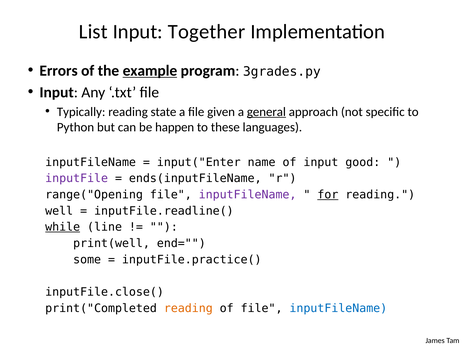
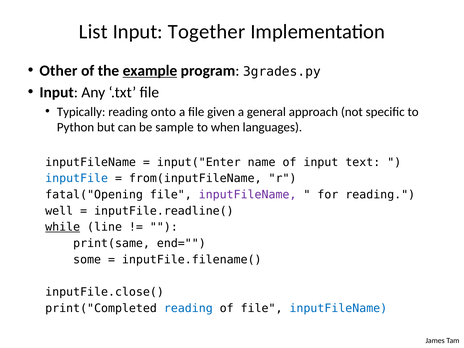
Errors: Errors -> Other
state: state -> onto
general underline: present -> none
happen: happen -> sample
these: these -> when
good: good -> text
inputFile colour: purple -> blue
ends(inputFileName: ends(inputFileName -> from(inputFileName
range("Opening: range("Opening -> fatal("Opening
for underline: present -> none
print(well: print(well -> print(same
inputFile.practice(: inputFile.practice( -> inputFile.filename(
reading at (188, 308) colour: orange -> blue
